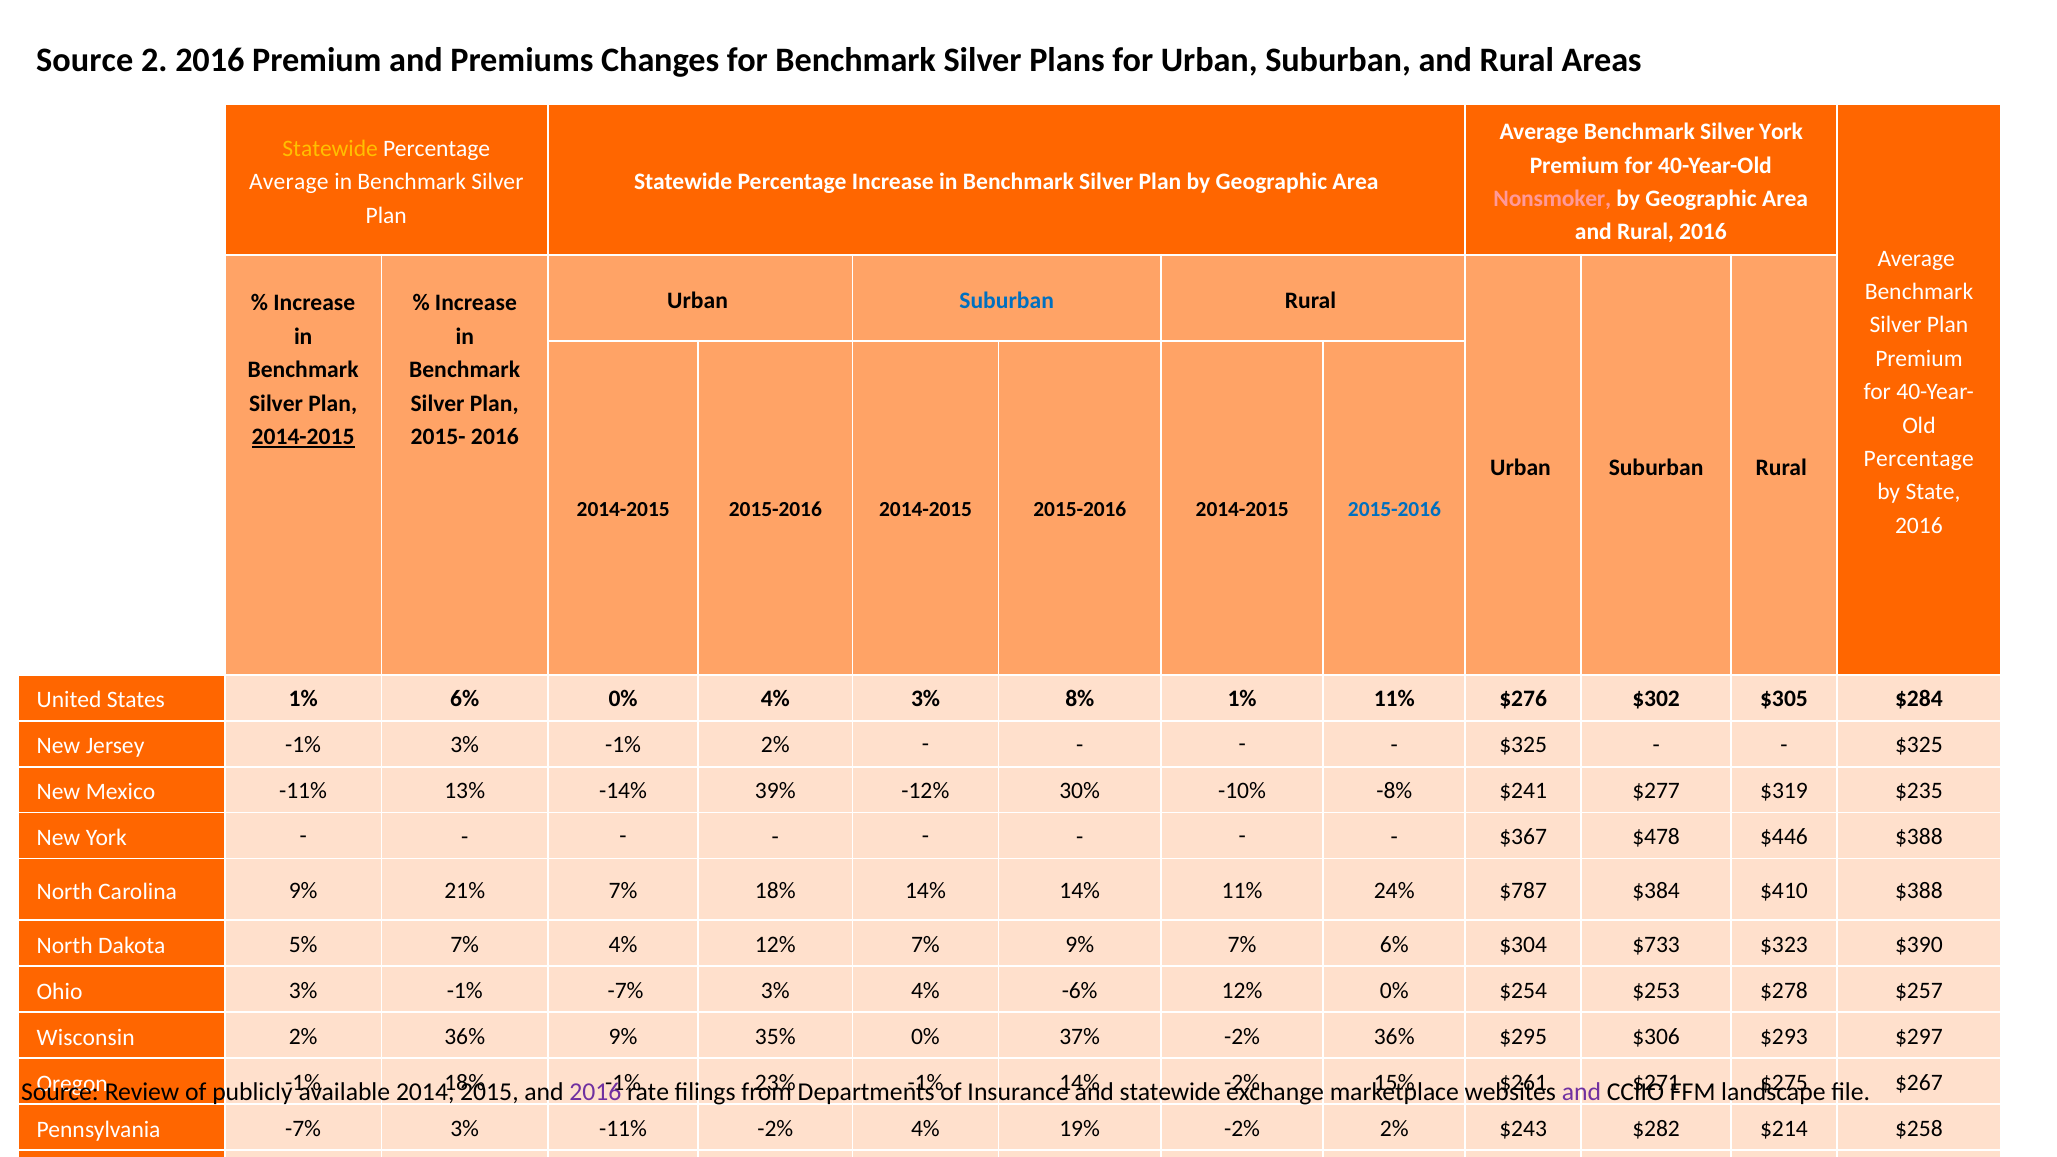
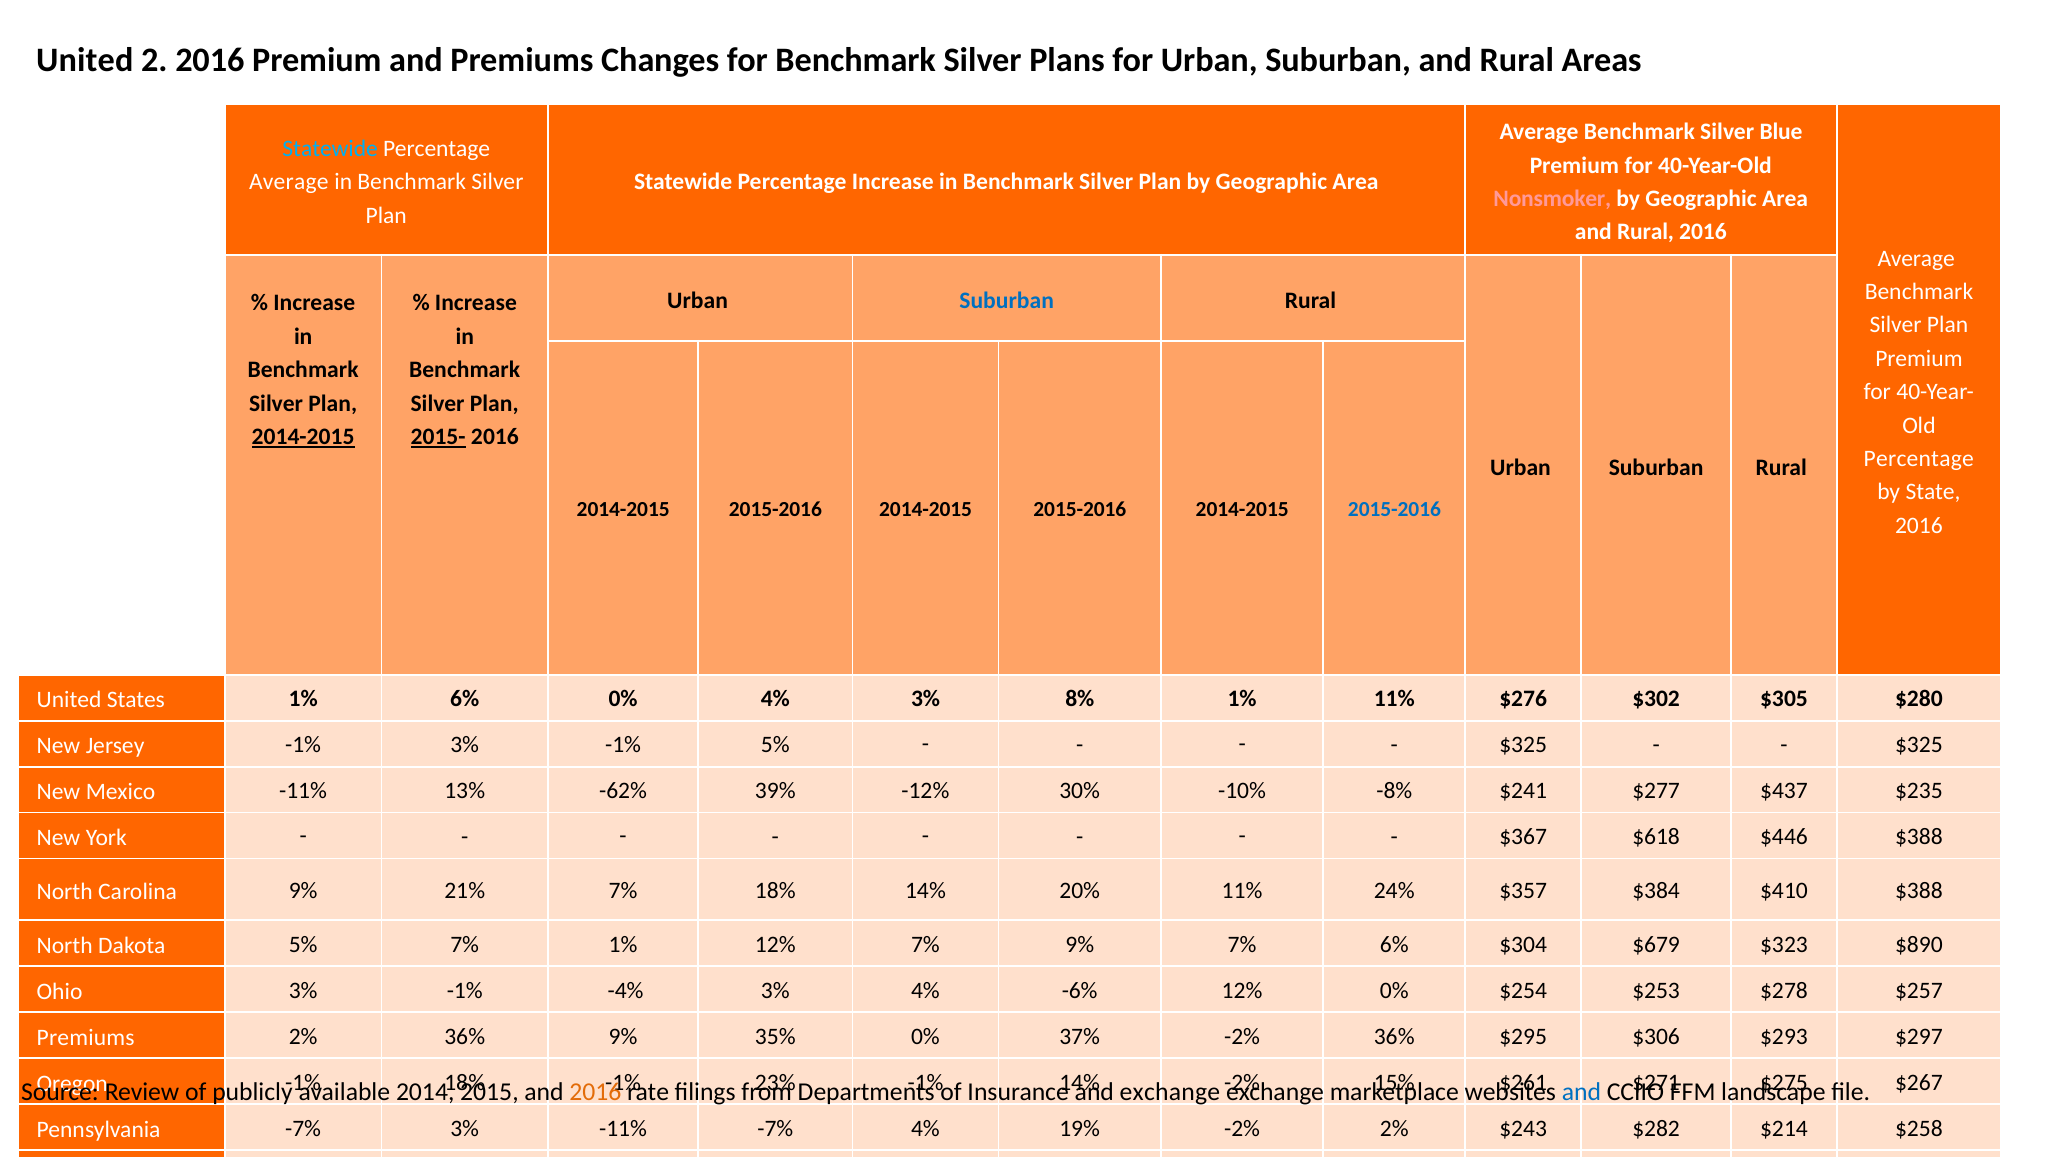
Source at (85, 60): Source -> United
Silver York: York -> Blue
Statewide at (330, 149) colour: yellow -> light blue
2015- underline: none -> present
$284: $284 -> $280
-1% 2%: 2% -> 5%
-14%: -14% -> -62%
$319: $319 -> $437
$478: $478 -> $618
14% 14%: 14% -> 20%
$787: $787 -> $357
7% 4%: 4% -> 1%
$733: $733 -> $679
$390: $390 -> $890
-1% -7%: -7% -> -4%
Wisconsin at (86, 1037): Wisconsin -> Premiums
2016 at (595, 1092) colour: purple -> orange
statewide at (1170, 1092): statewide -> exchange
and at (1581, 1092) colour: purple -> blue
-11% -2%: -2% -> -7%
